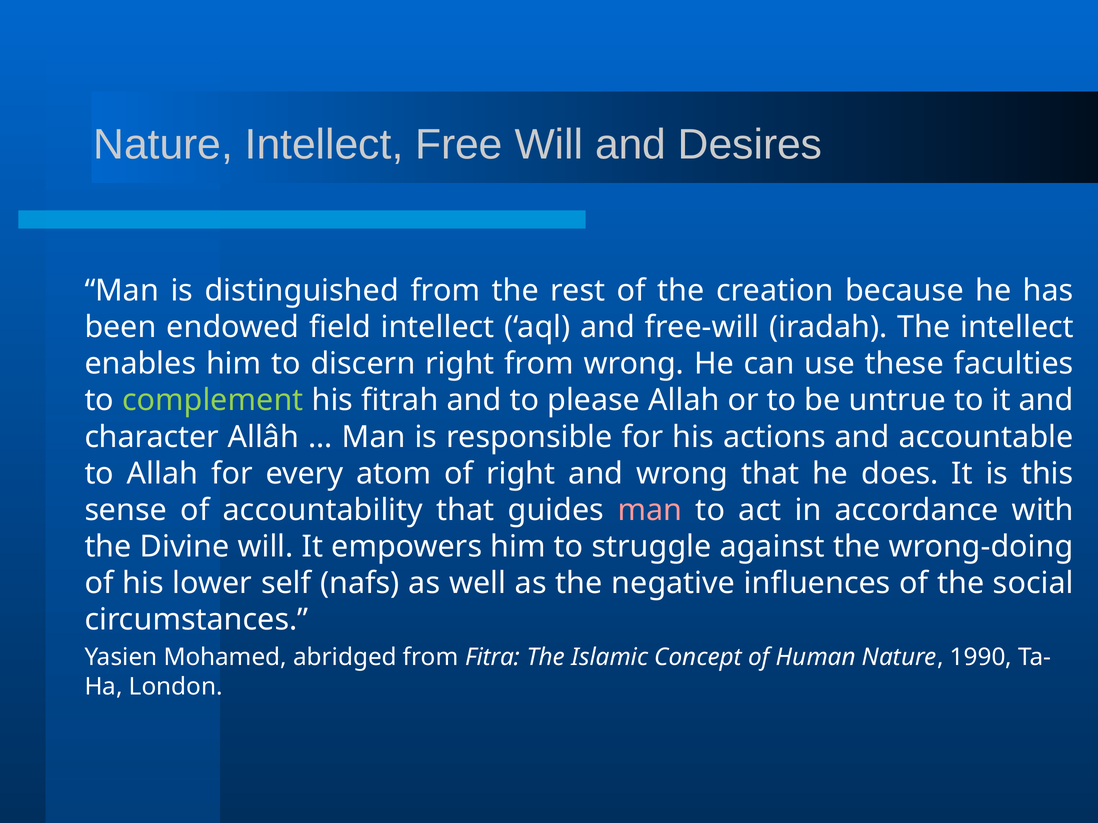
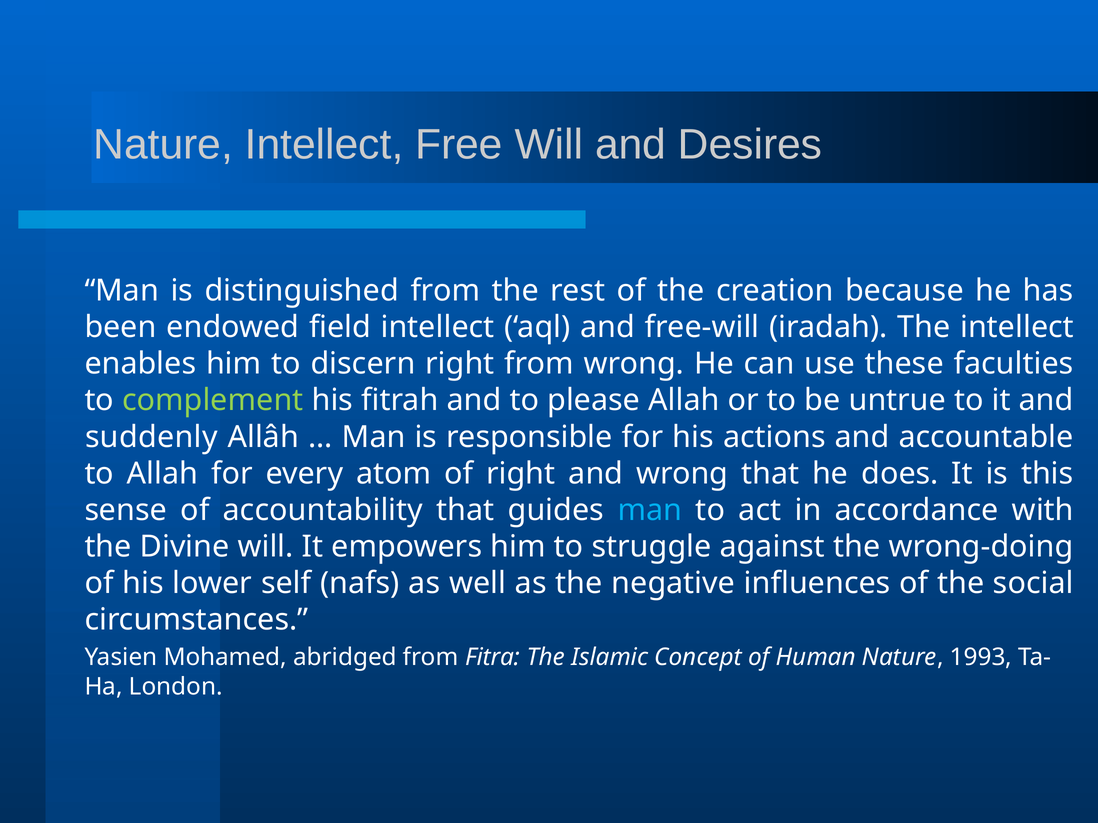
character: character -> suddenly
man at (650, 510) colour: pink -> light blue
1990: 1990 -> 1993
